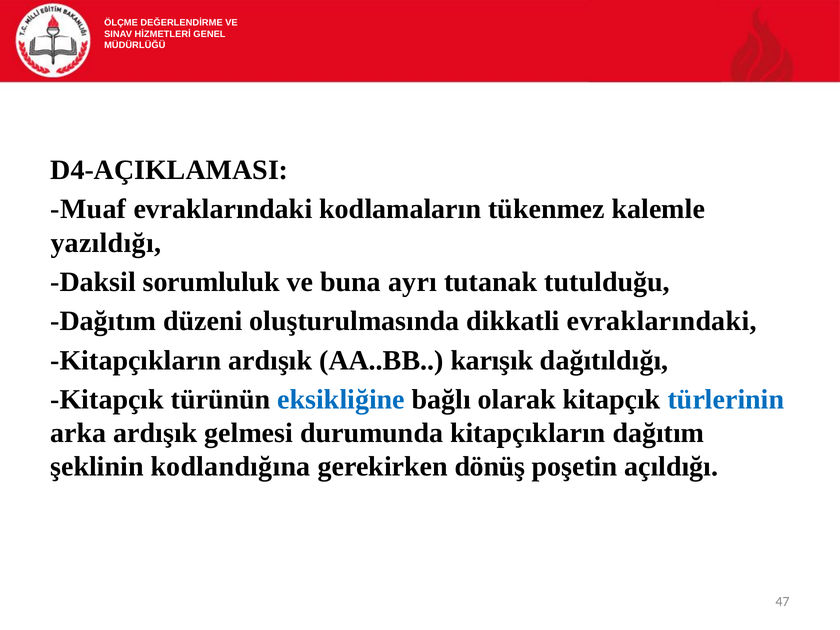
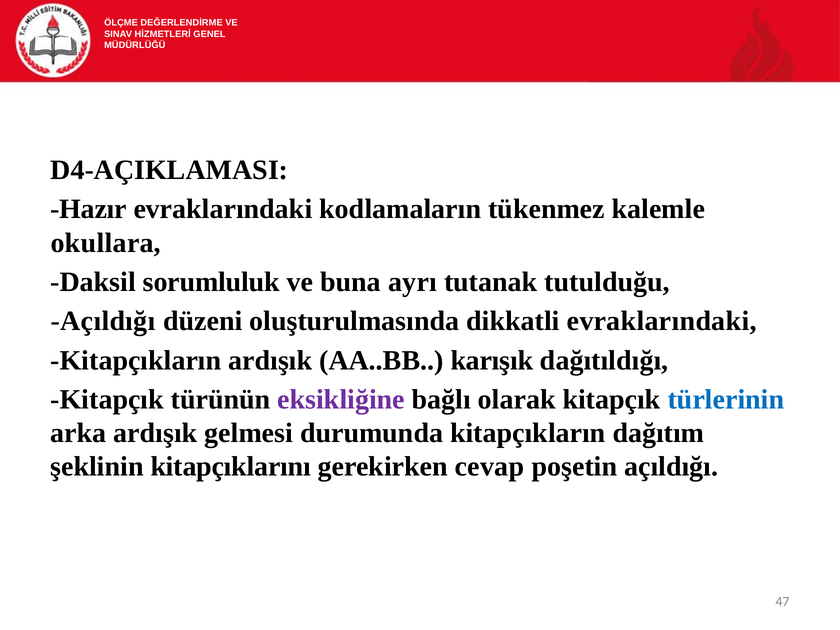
Muaf: Muaf -> Hazır
yazıldığı: yazıldığı -> okullara
Dağıtım at (103, 321): Dağıtım -> Açıldığı
eksikliğine colour: blue -> purple
kodlandığına: kodlandığına -> kitapçıklarını
dönüş: dönüş -> cevap
